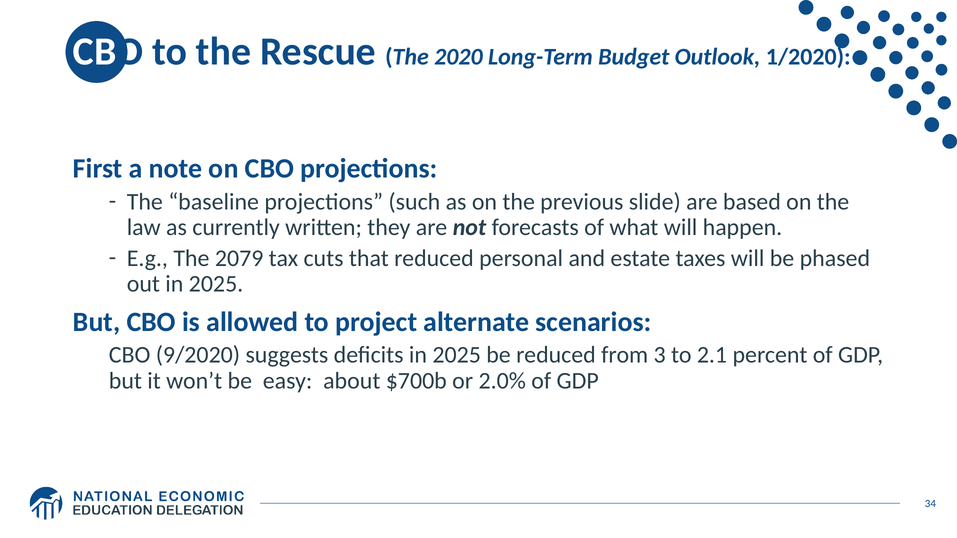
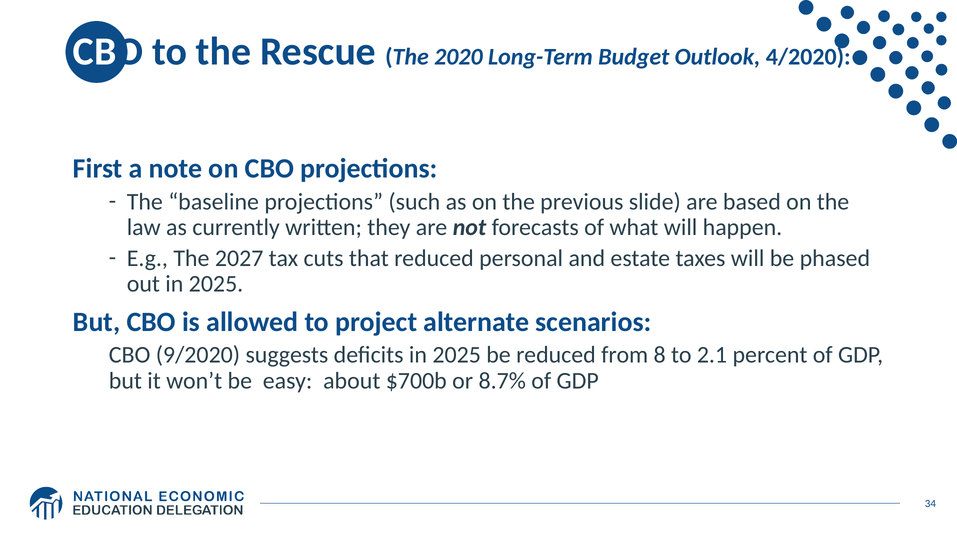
1/2020: 1/2020 -> 4/2020
2079: 2079 -> 2027
3: 3 -> 8
2.0%: 2.0% -> 8.7%
